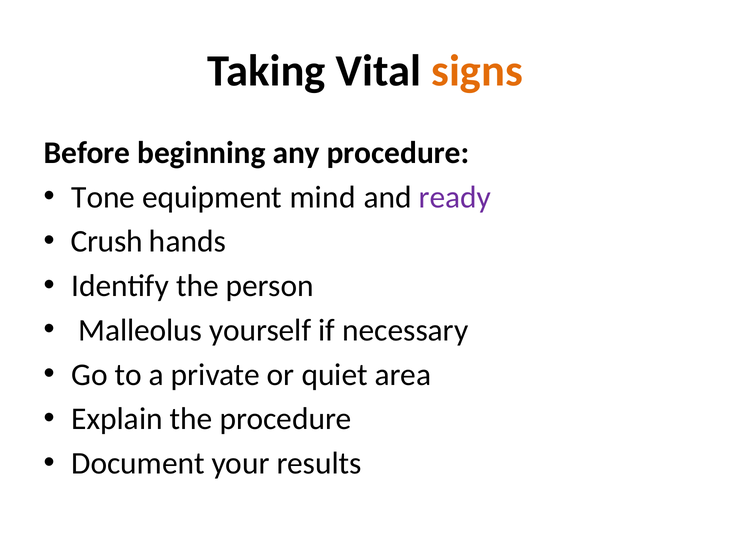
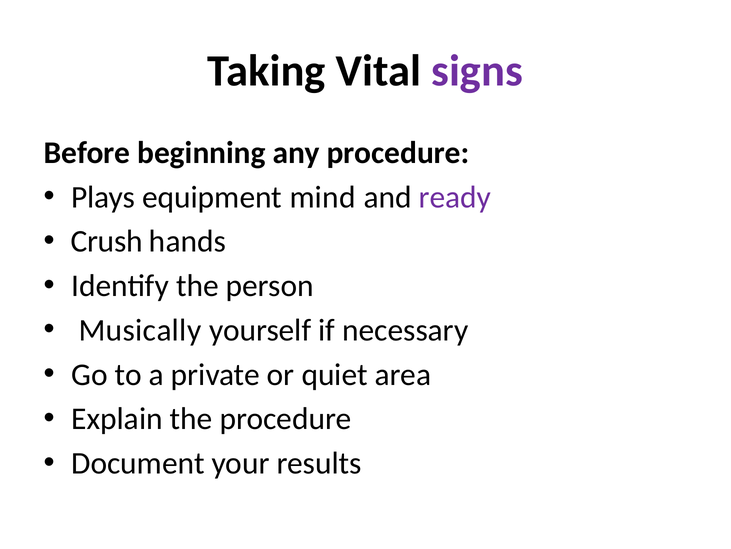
signs colour: orange -> purple
Tone: Tone -> Plays
Malleolus: Malleolus -> Musically
